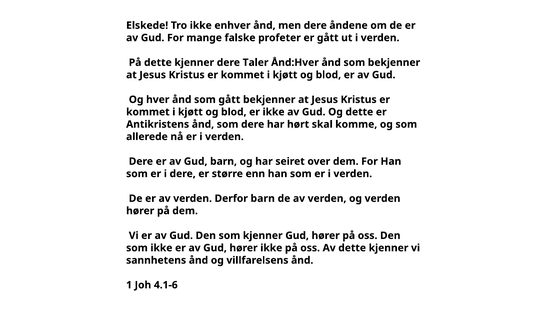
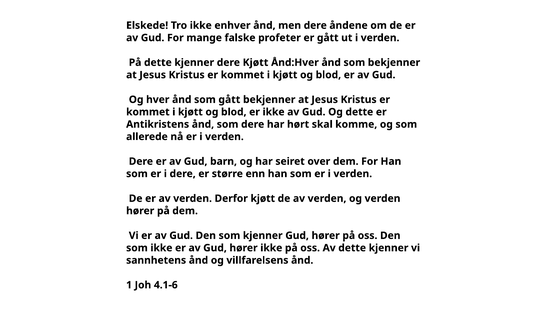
dere Taler: Taler -> Kjøtt
Derfor barn: barn -> kjøtt
